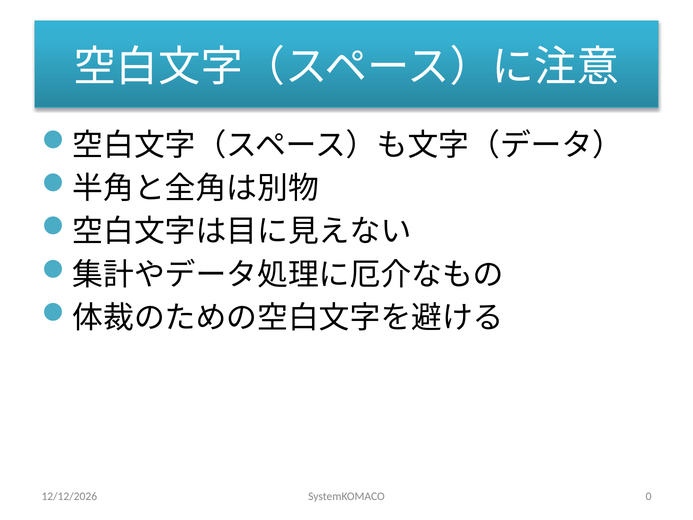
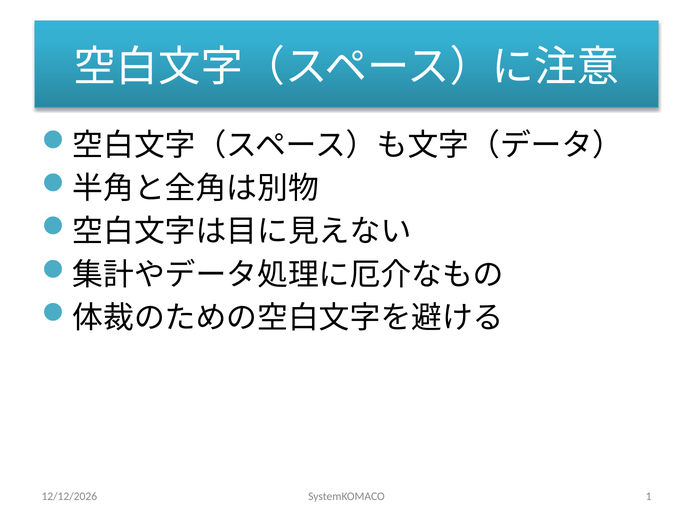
0: 0 -> 1
